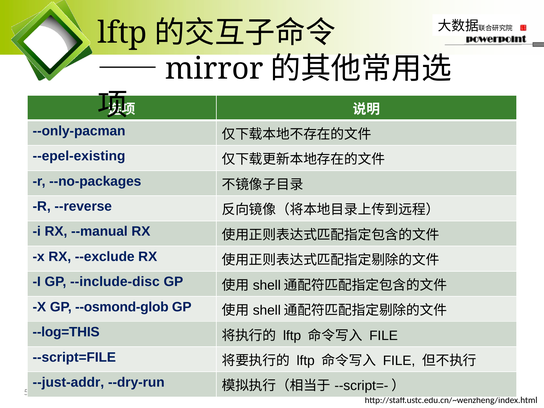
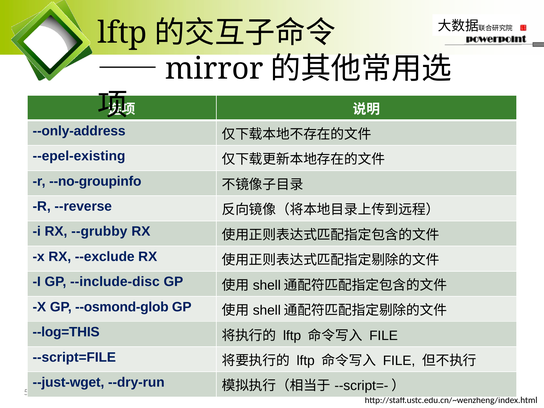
--only-pacman: --only-pacman -> --only-address
--no-packages: --no-packages -> --no-groupinfo
--manual: --manual -> --grubby
--just-addr: --just-addr -> --just-wget
